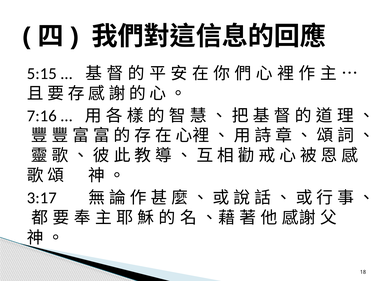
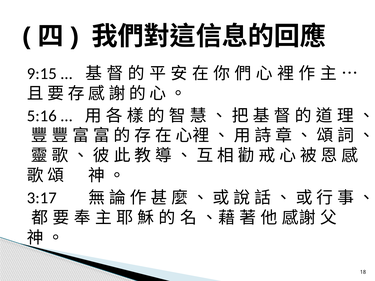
5:15: 5:15 -> 9:15
7:16: 7:16 -> 5:16
